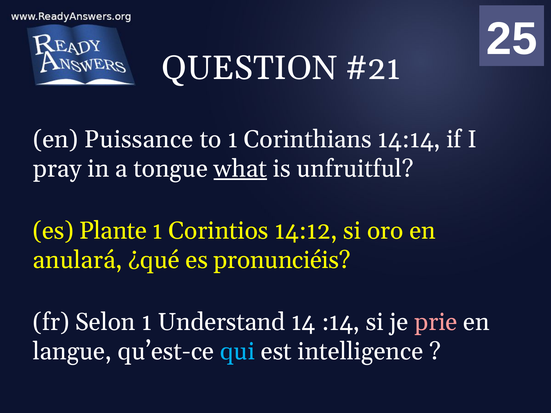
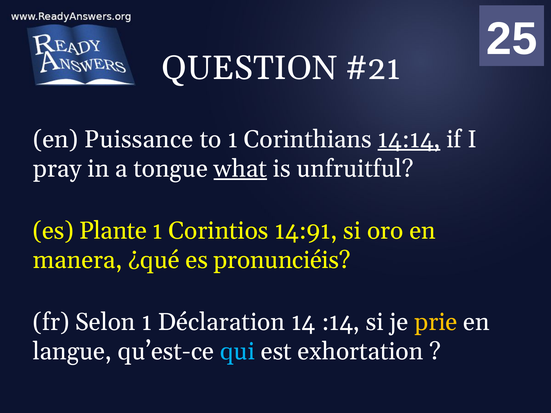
14:14 underline: none -> present
14:12: 14:12 -> 14:91
anulará: anulará -> manera
Understand: Understand -> Déclaration
prie colour: pink -> yellow
intelligence: intelligence -> exhortation
